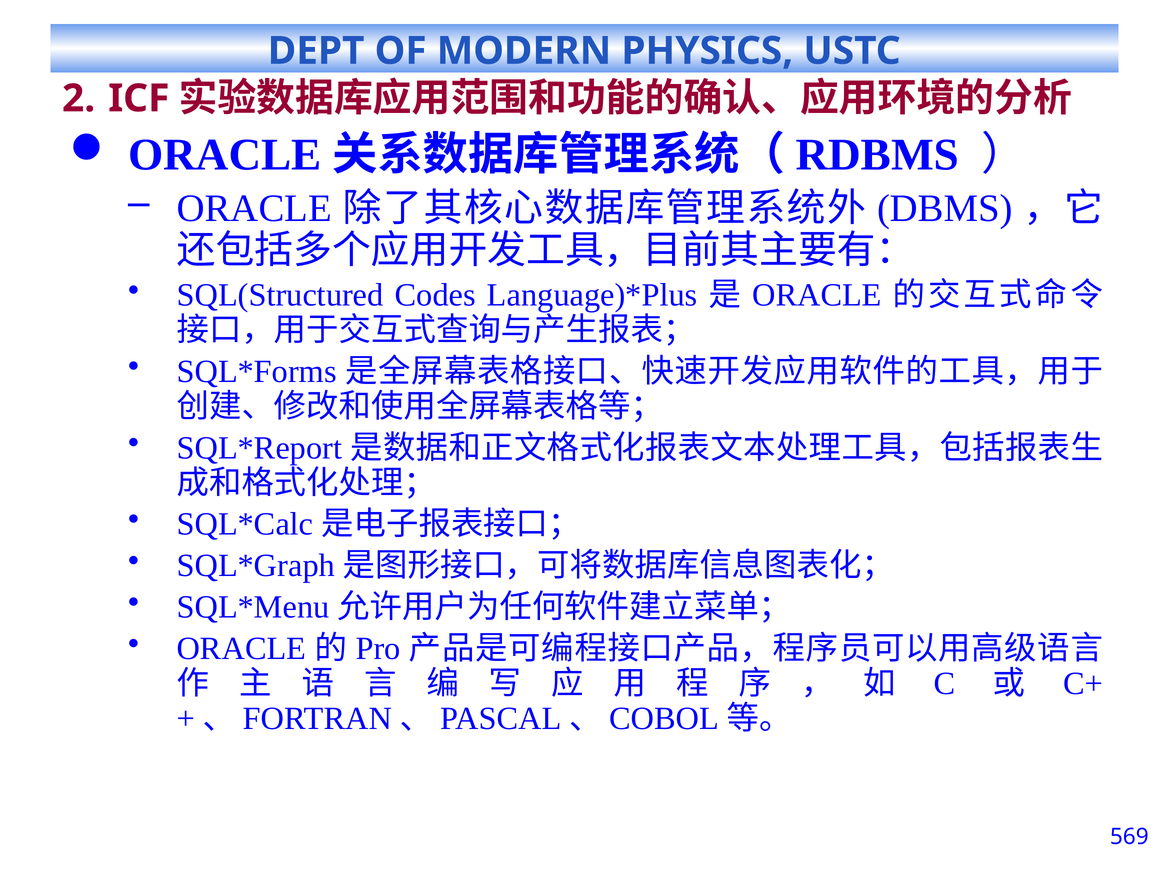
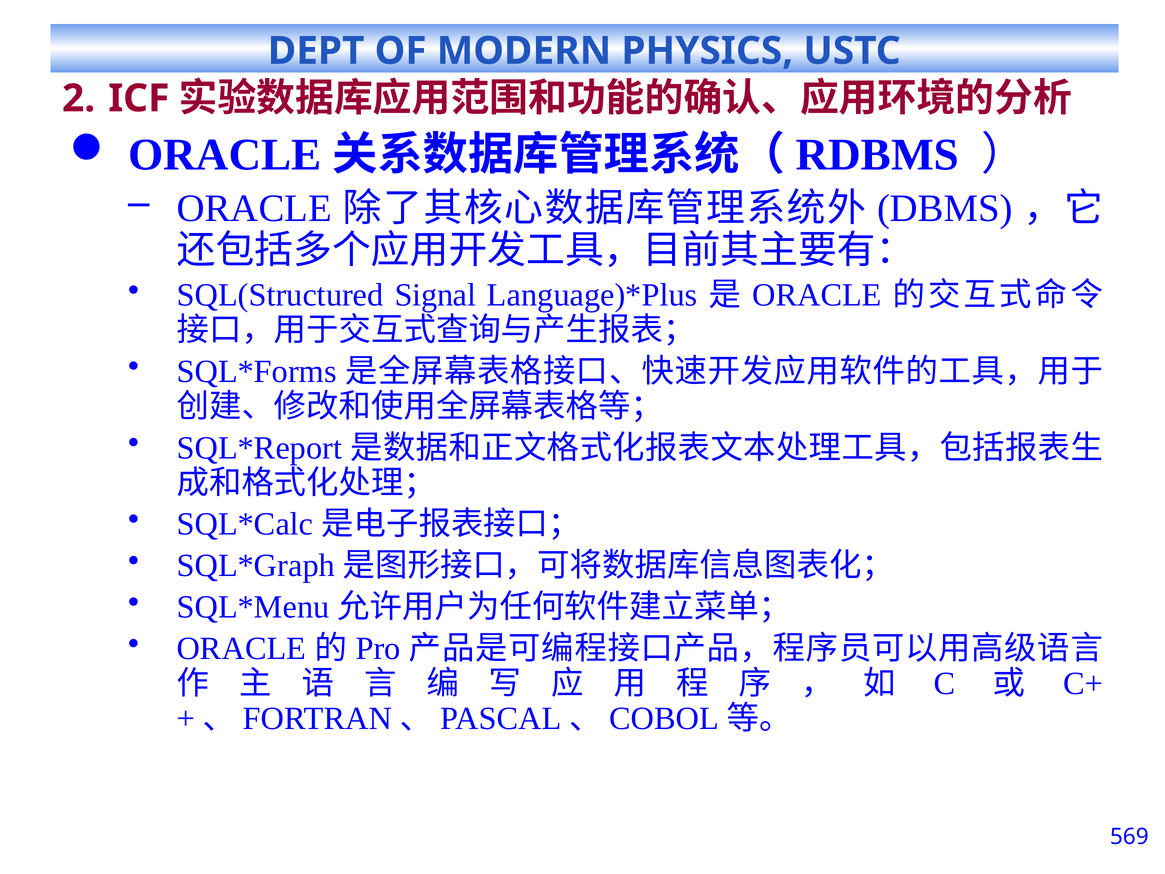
Codes: Codes -> Signal
